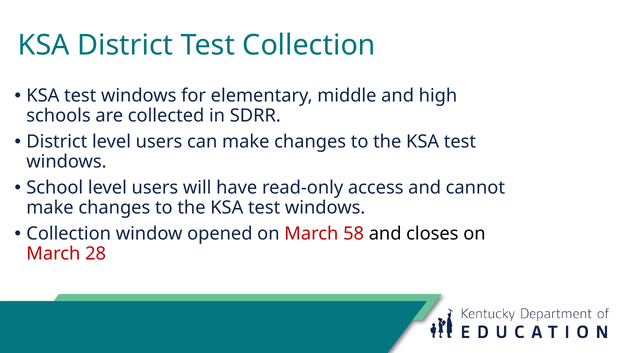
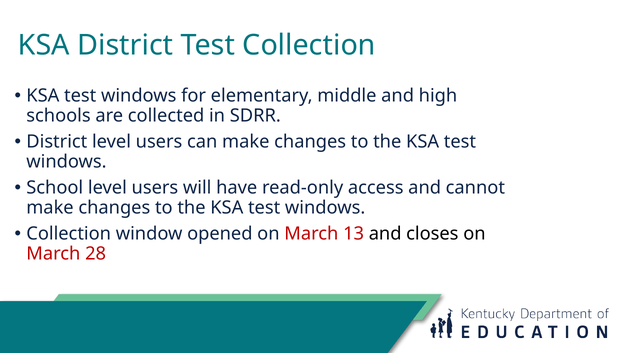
58: 58 -> 13
